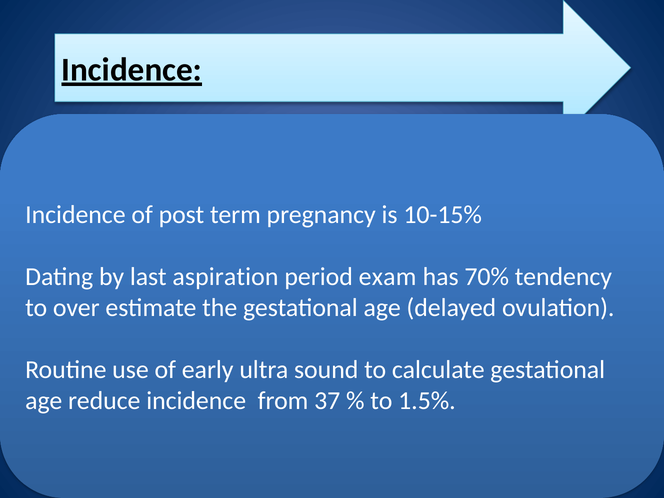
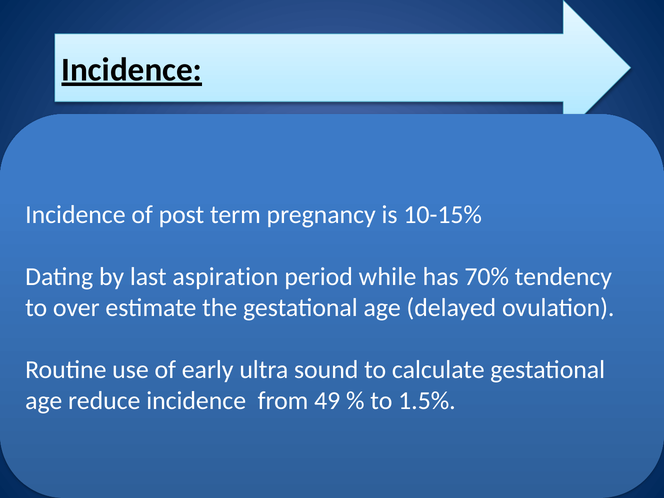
exam: exam -> while
37: 37 -> 49
